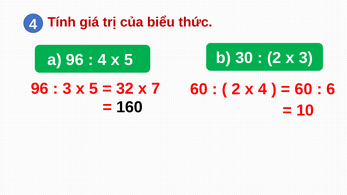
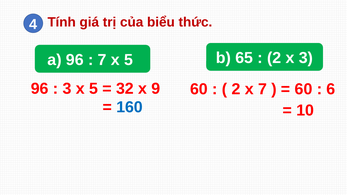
4 at (102, 60): 4 -> 7
30: 30 -> 65
7: 7 -> 9
x 4: 4 -> 7
160 colour: black -> blue
